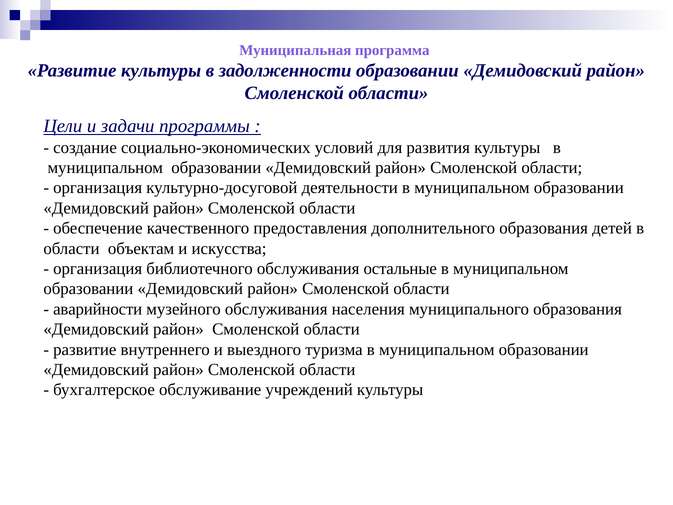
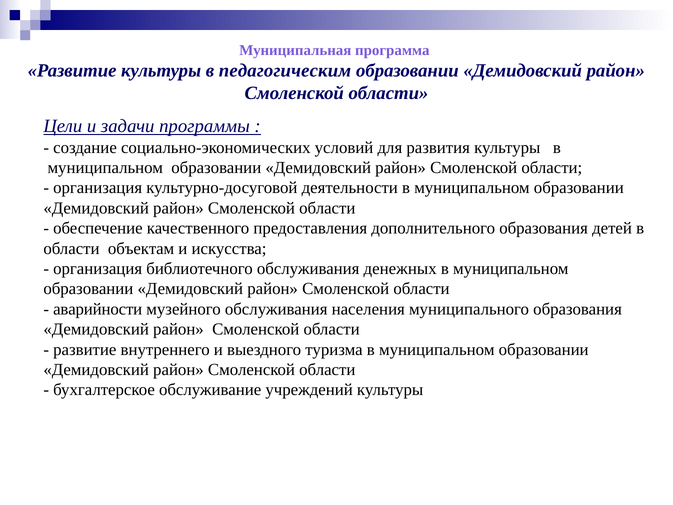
задолженности: задолженности -> педагогическим
остальные: остальные -> денежных
